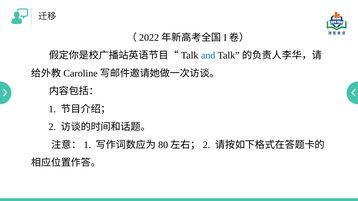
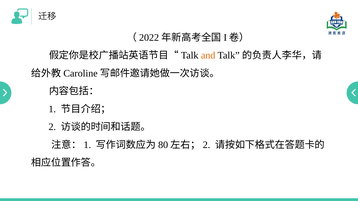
and colour: blue -> orange
